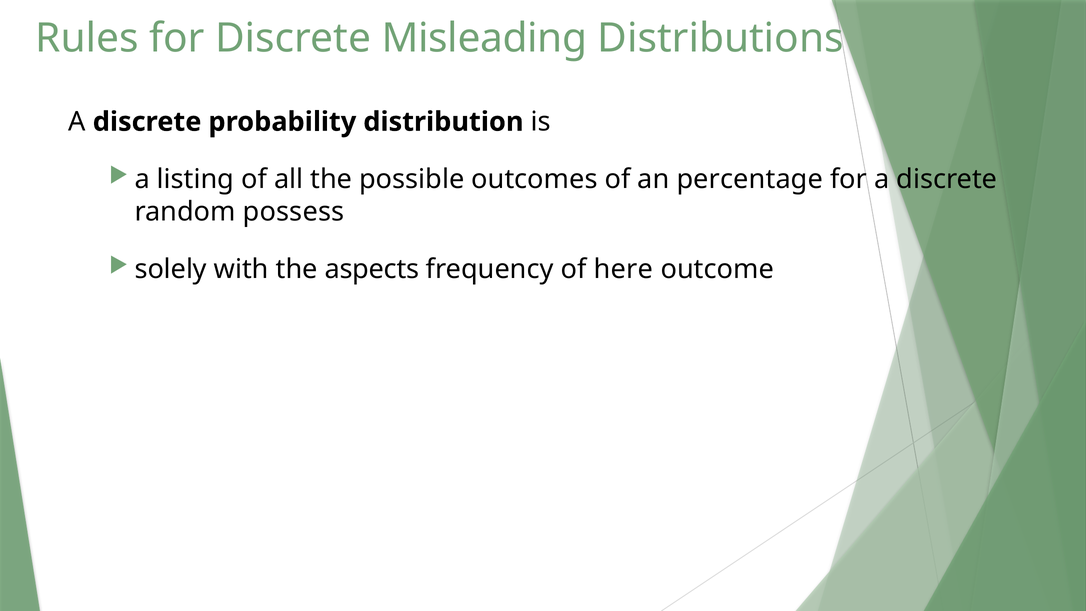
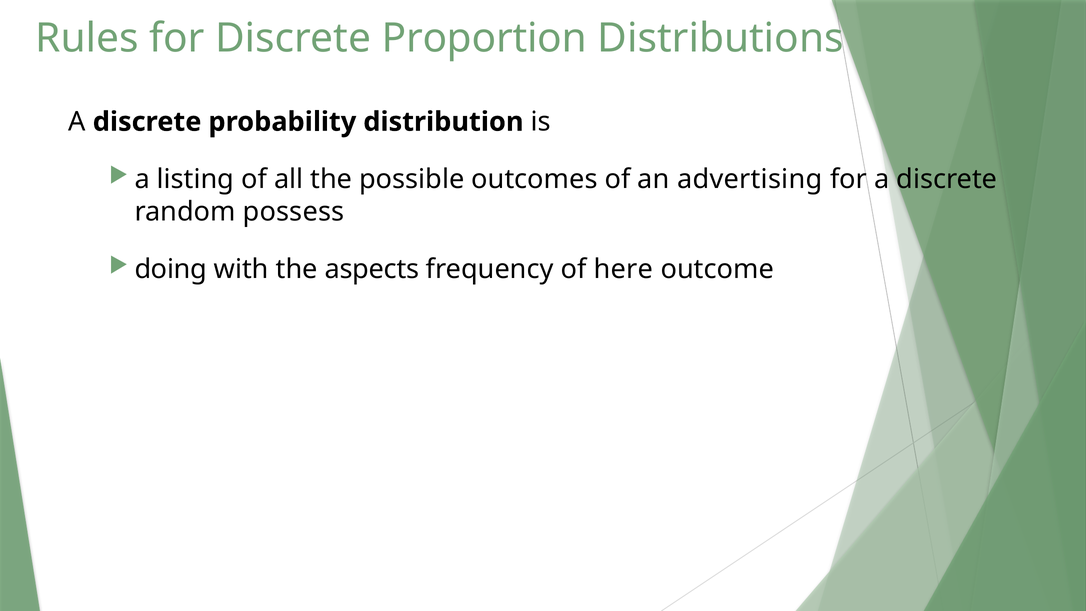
Misleading: Misleading -> Proportion
percentage: percentage -> advertising
solely: solely -> doing
